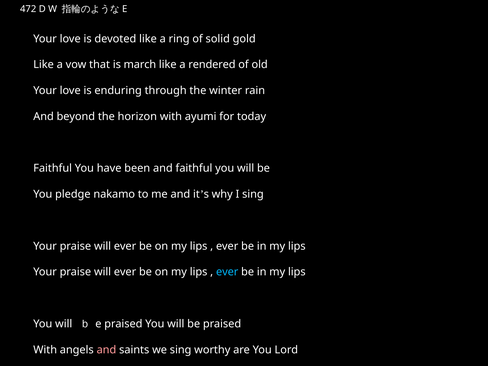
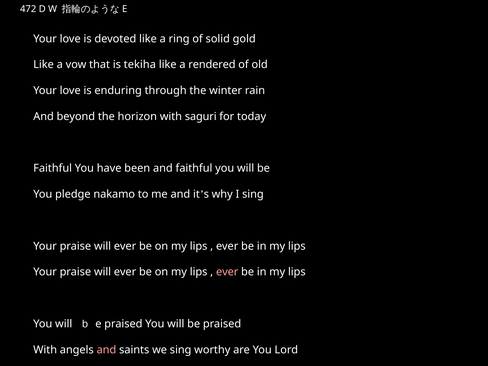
march: march -> tekiha
ayumi: ayumi -> saguri
ever at (227, 272) colour: light blue -> pink
